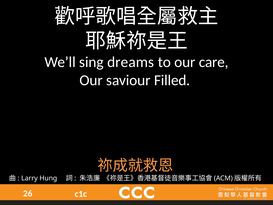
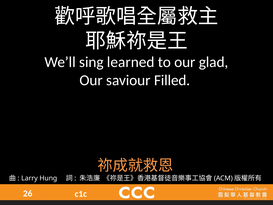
dreams: dreams -> learned
care: care -> glad
